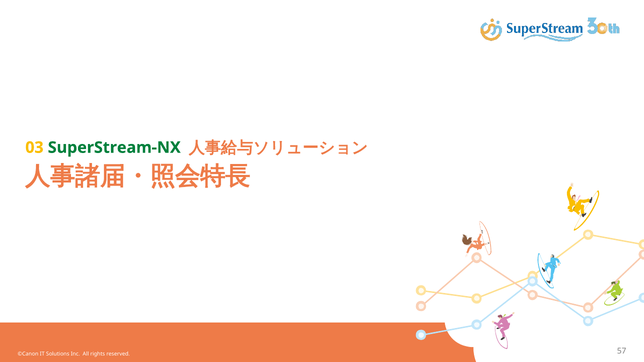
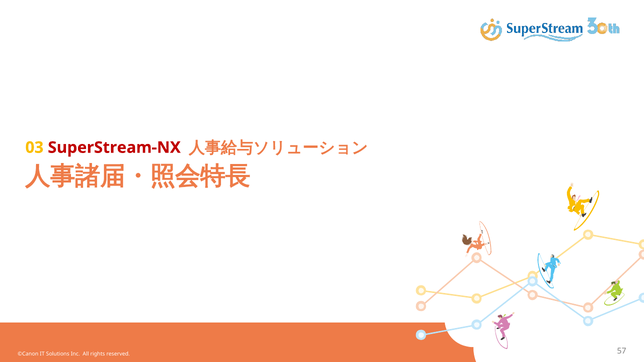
SuperStream-NX colour: green -> red
